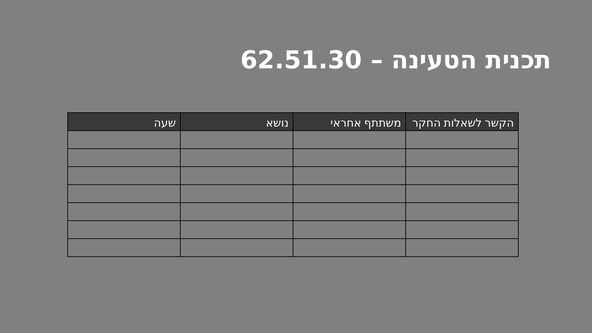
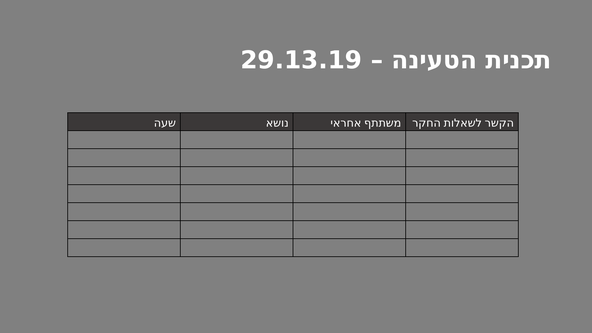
62.51.30: 62.51.30 -> 29.13.19
